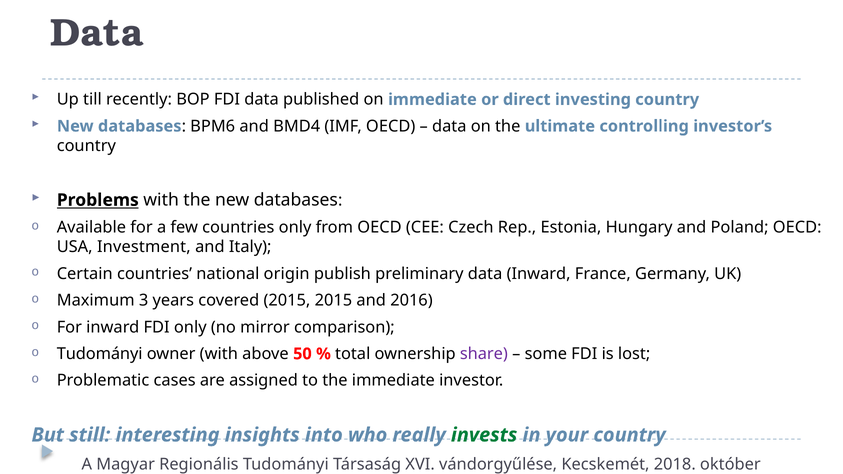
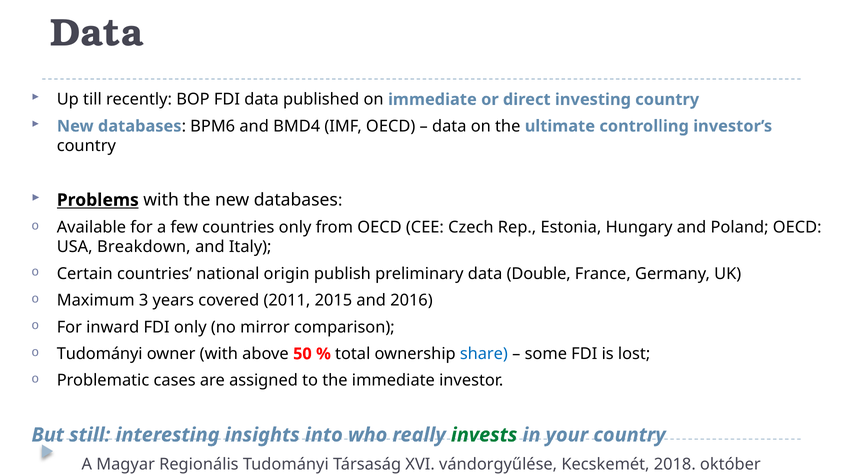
Investment: Investment -> Breakdown
data Inward: Inward -> Double
covered 2015: 2015 -> 2011
share colour: purple -> blue
